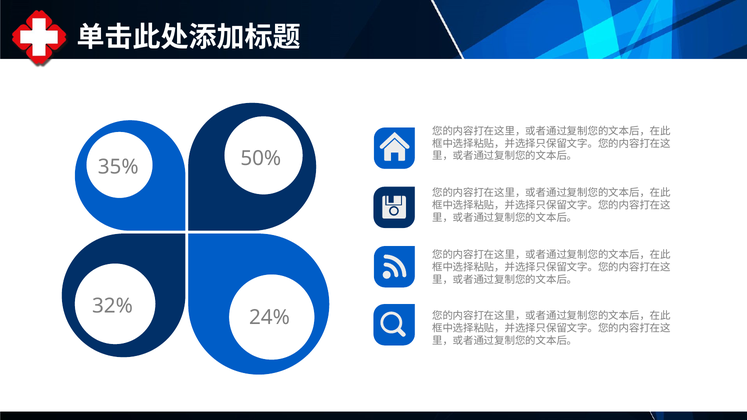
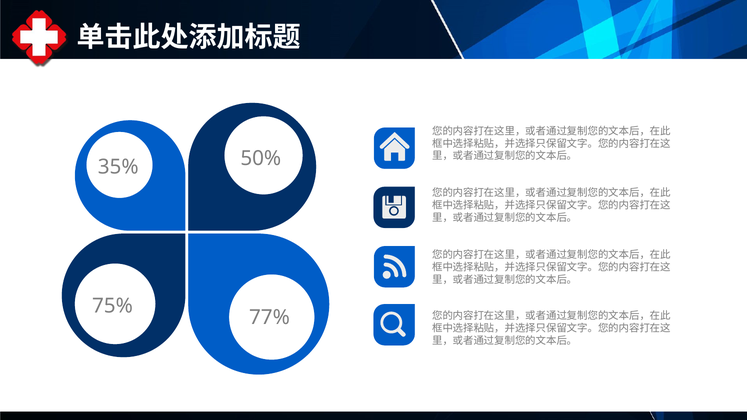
32%: 32% -> 75%
24%: 24% -> 77%
